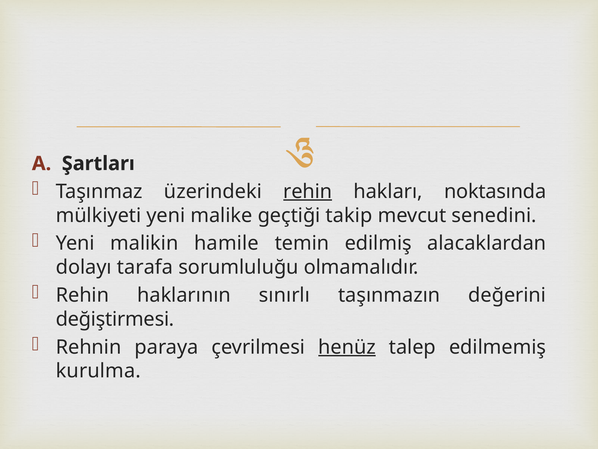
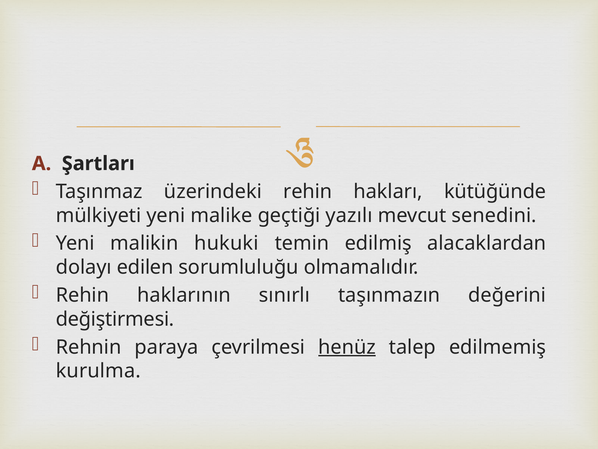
rehin at (308, 191) underline: present -> none
noktasında: noktasında -> kütüğünde
takip: takip -> yazılı
hamile: hamile -> hukuki
tarafa: tarafa -> edilen
